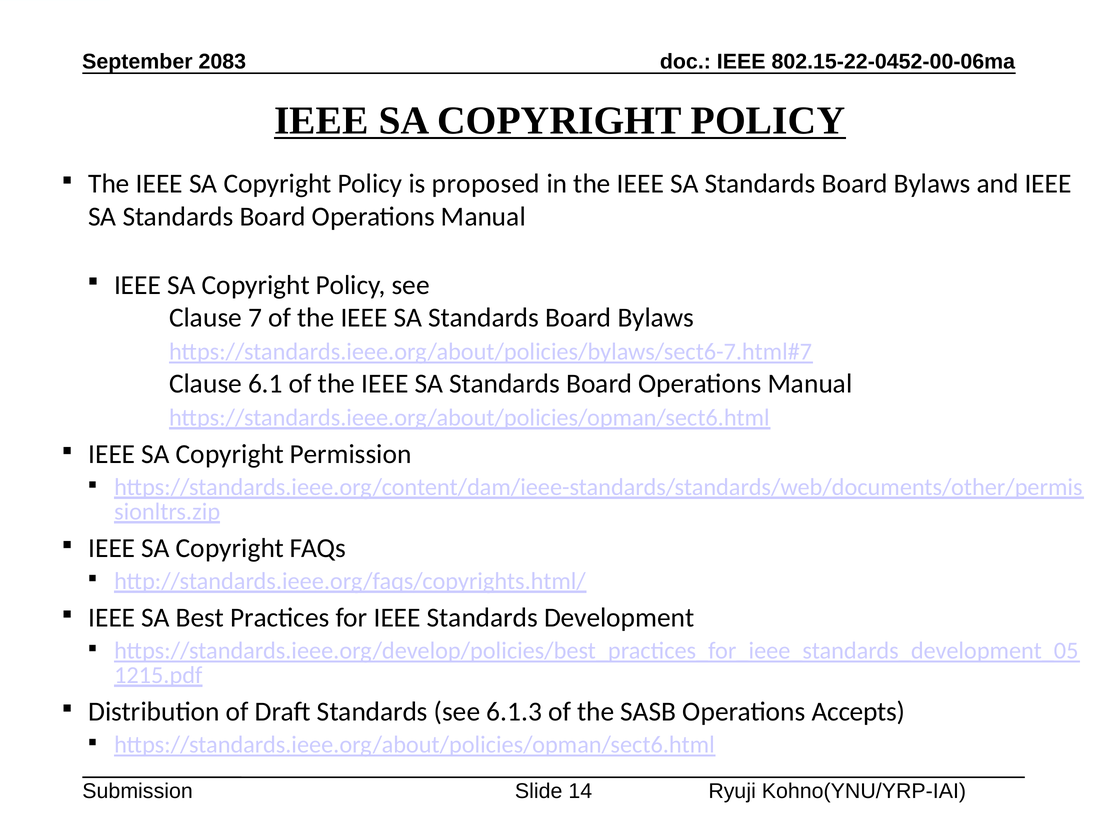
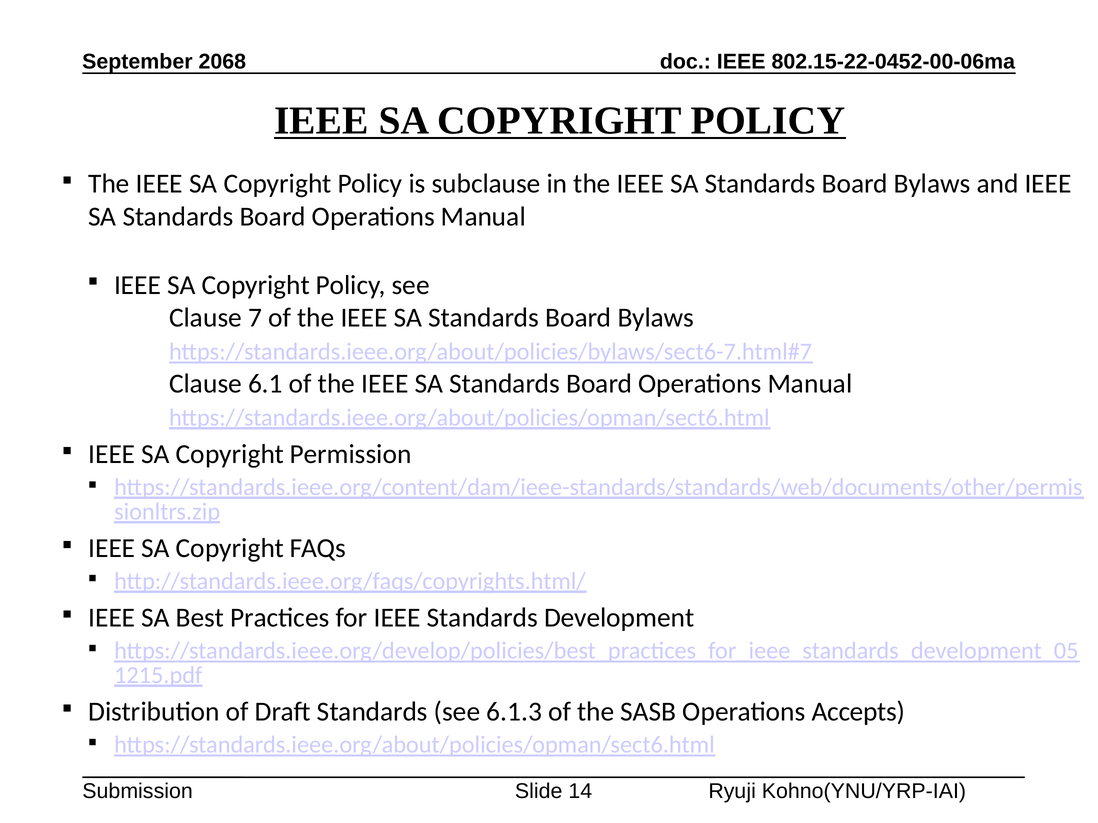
2083: 2083 -> 2068
proposed: proposed -> subclause
